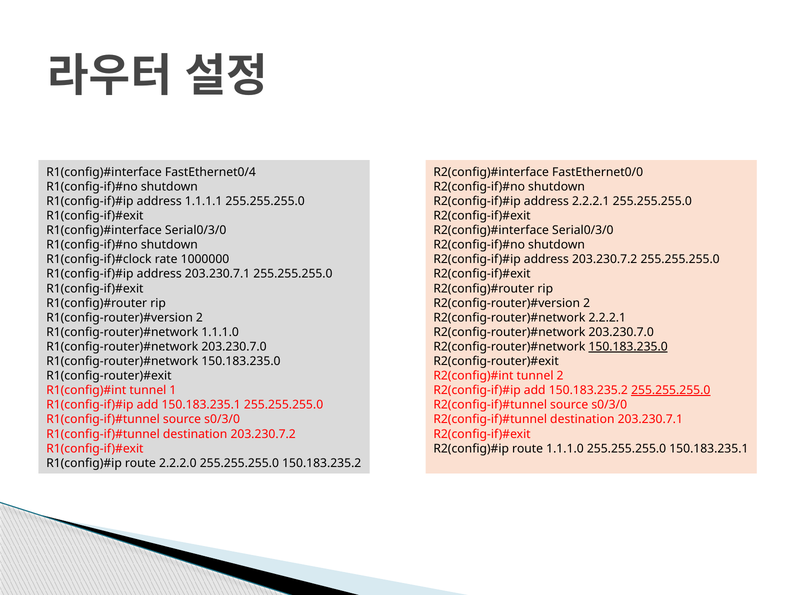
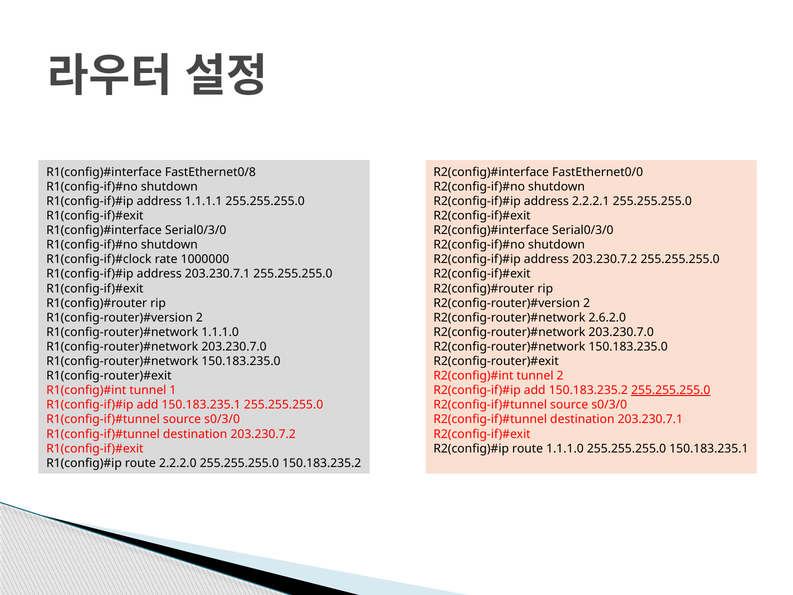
FastEthernet0/4: FastEthernet0/4 -> FastEthernet0/8
2.2.2.1 at (607, 317): 2.2.2.1 -> 2.6.2.0
150.183.235.0 at (628, 347) underline: present -> none
